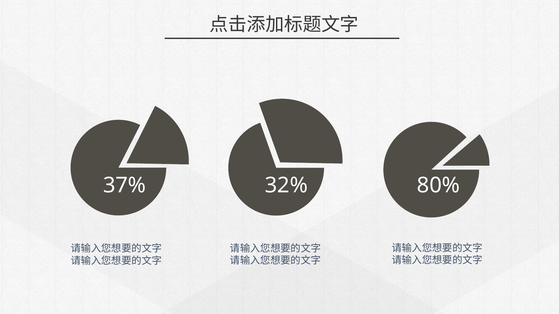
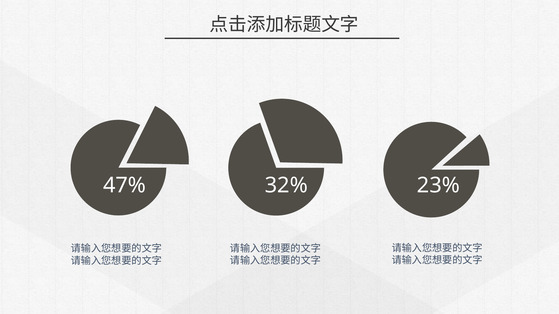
37%: 37% -> 47%
80%: 80% -> 23%
